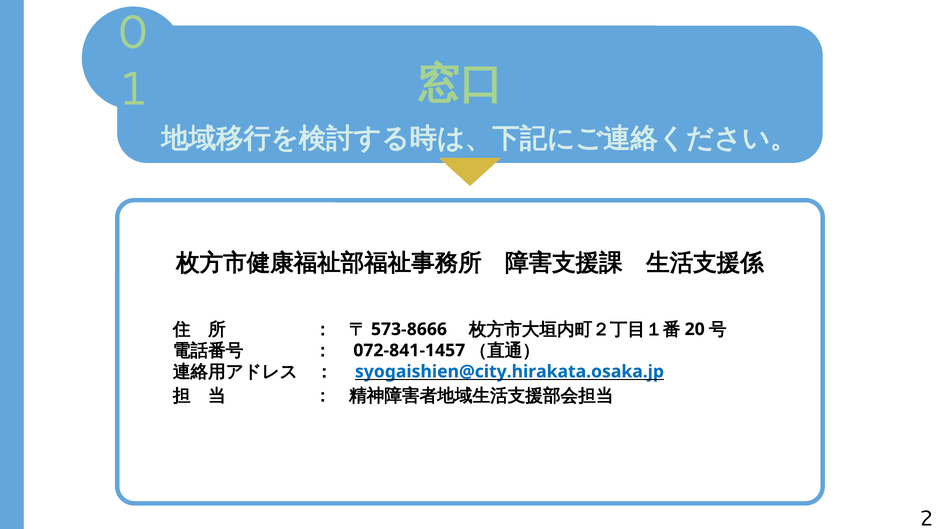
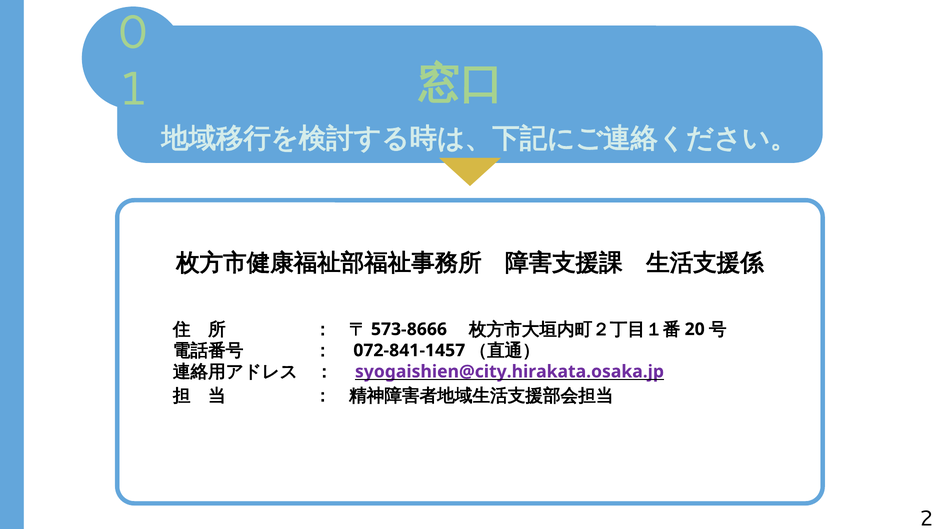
syogaishien@city.hirakata.osaka.jp colour: blue -> purple
